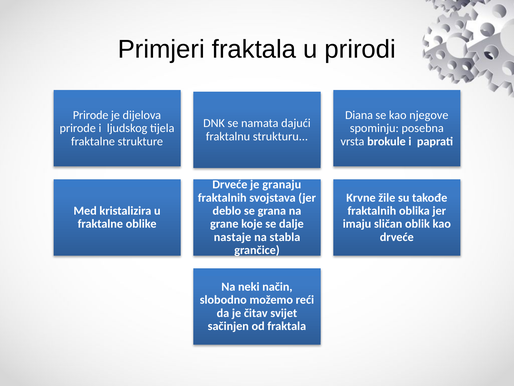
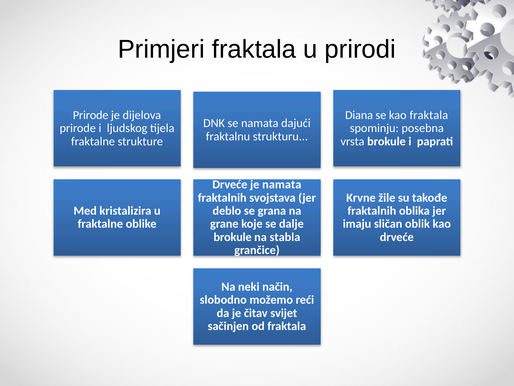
kao njegove: njegove -> fraktala
je granaju: granaju -> namata
nastaje at (232, 237): nastaje -> brokule
